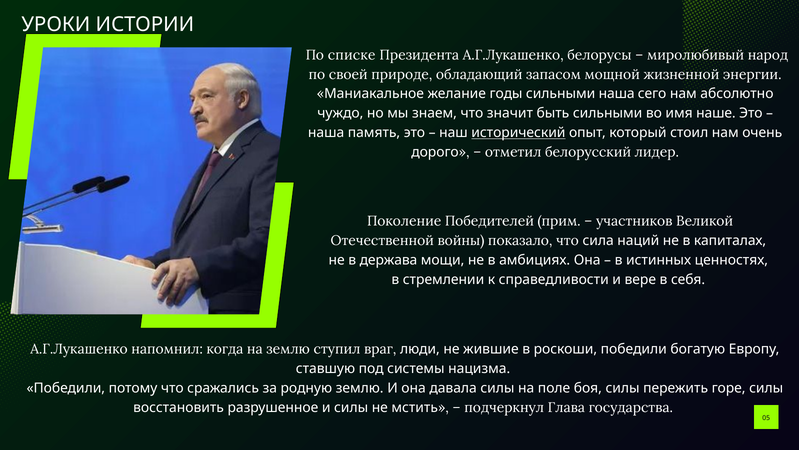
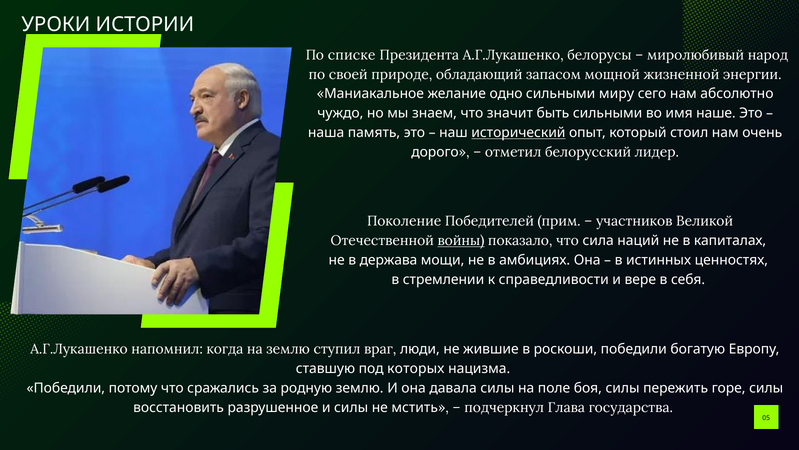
годы: годы -> одно
сильными наша: наша -> миру
войны underline: none -> present
системы: системы -> которых
